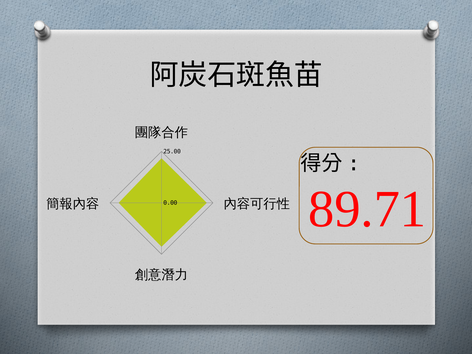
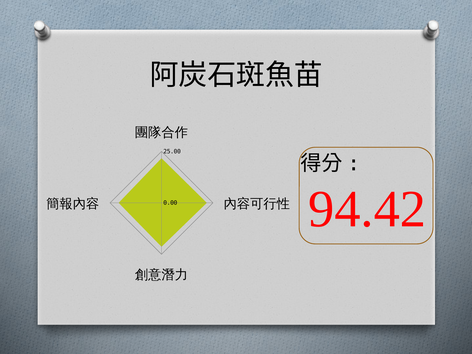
89.71: 89.71 -> 94.42
